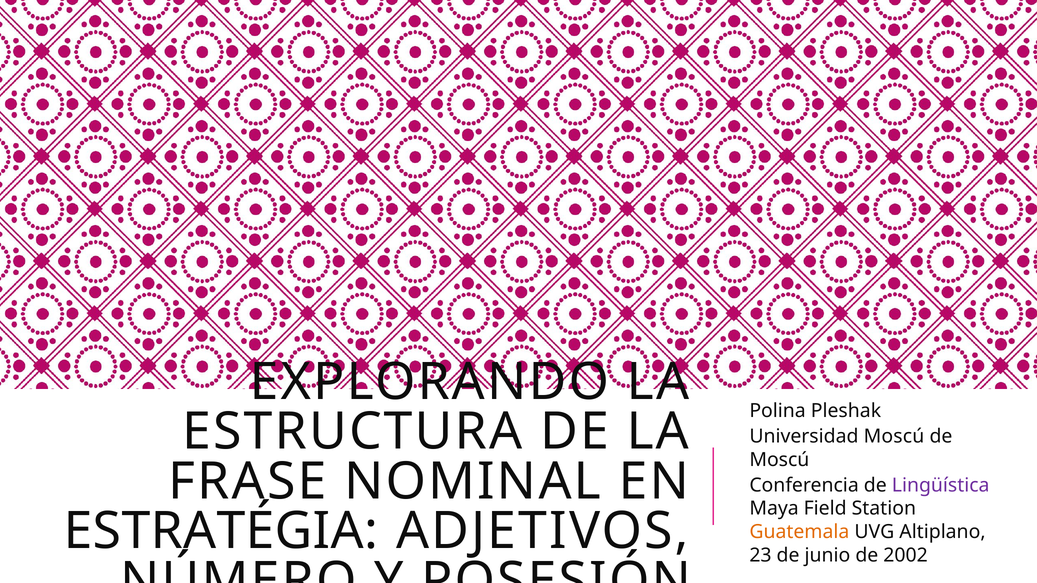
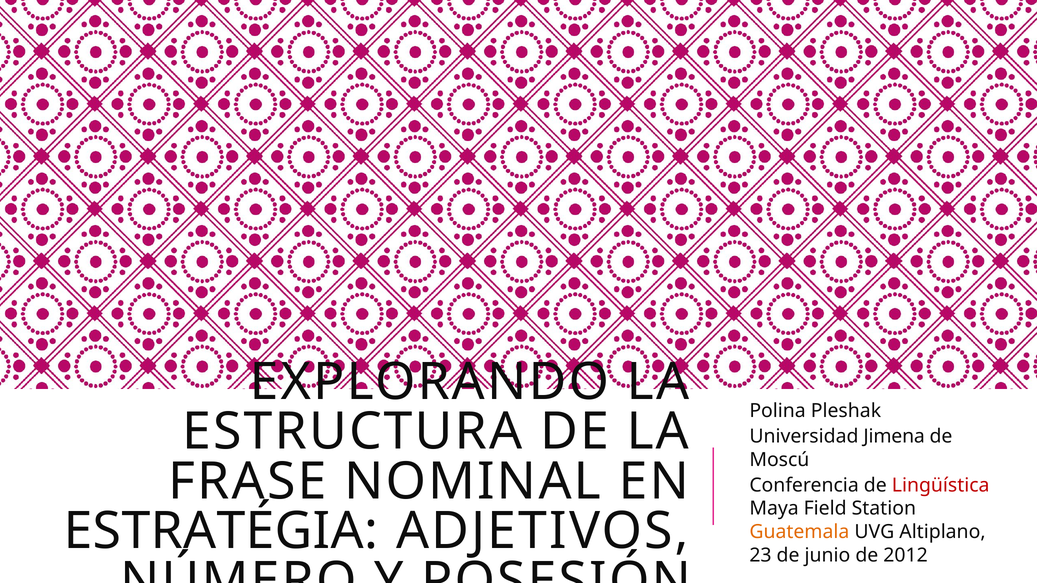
Universidad Moscú: Moscú -> Jimena
Lingüística colour: purple -> red
2002: 2002 -> 2012
